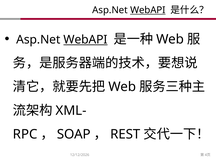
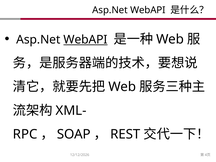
WebAPI at (148, 10) underline: present -> none
